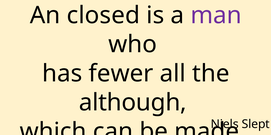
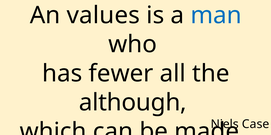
closed: closed -> values
man colour: purple -> blue
Slept: Slept -> Case
